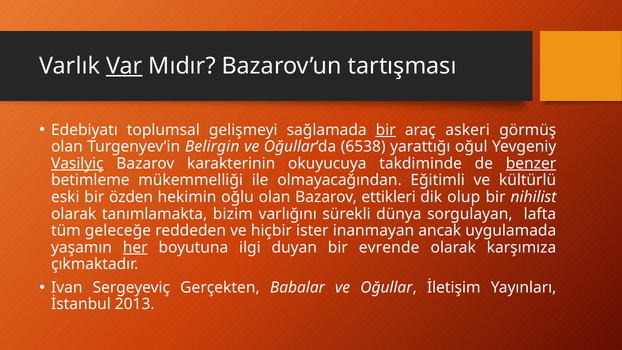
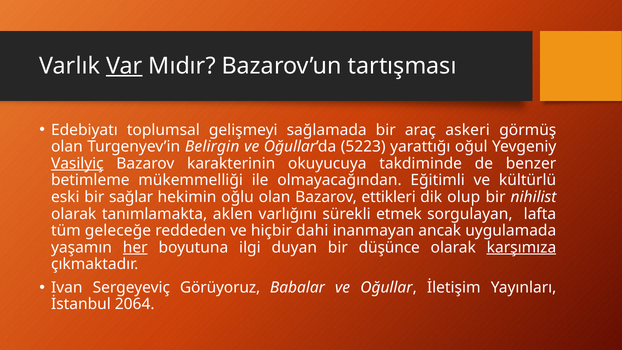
bir at (386, 130) underline: present -> none
6538: 6538 -> 5223
benzer underline: present -> none
özden: özden -> sağlar
bizim: bizim -> aklen
dünya: dünya -> etmek
ister: ister -> dahi
evrende: evrende -> düşünce
karşımıza underline: none -> present
Gerçekten: Gerçekten -> Görüyoruz
2013: 2013 -> 2064
